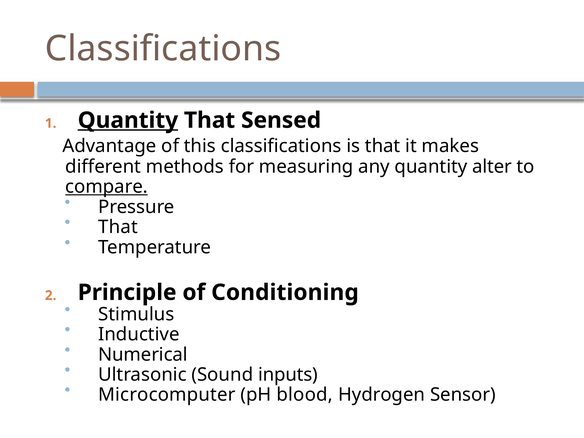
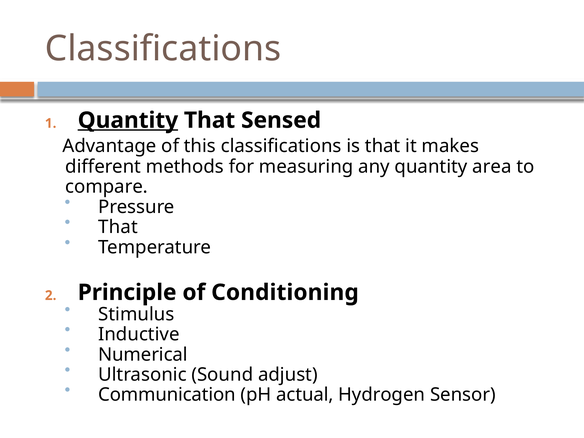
alter: alter -> area
compare underline: present -> none
inputs: inputs -> adjust
Microcomputer: Microcomputer -> Communication
blood: blood -> actual
